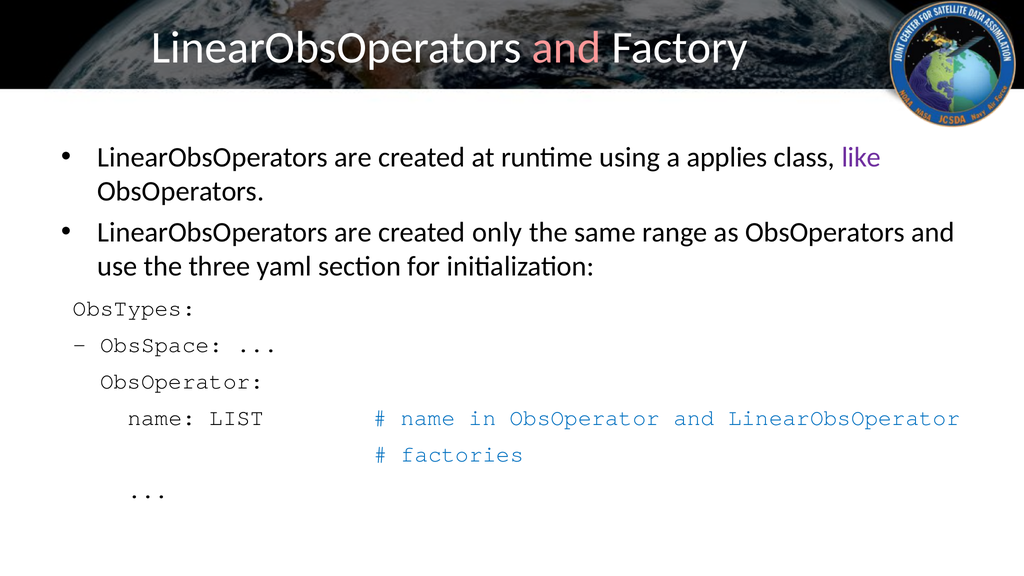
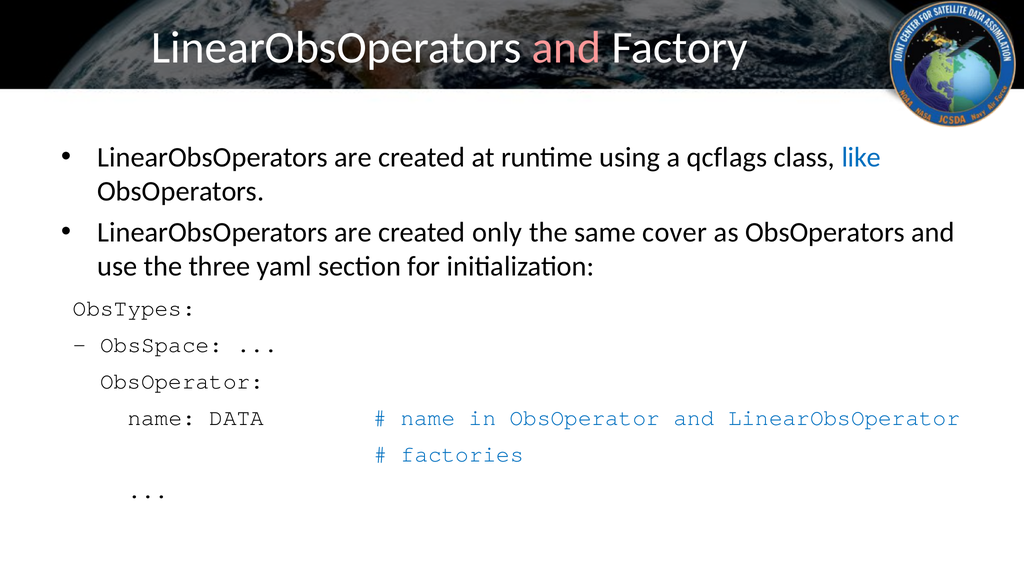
applies: applies -> qcflags
like colour: purple -> blue
range: range -> cover
LIST: LIST -> DATA
